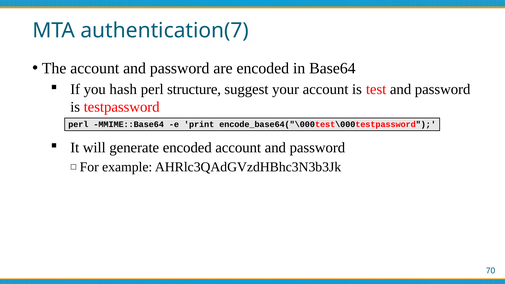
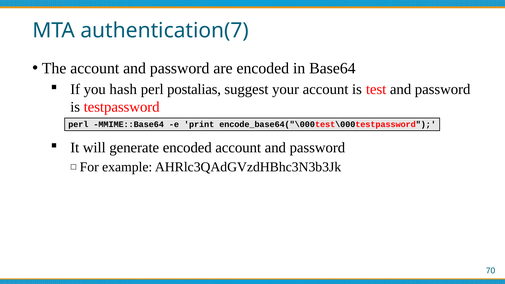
structure: structure -> postalias
